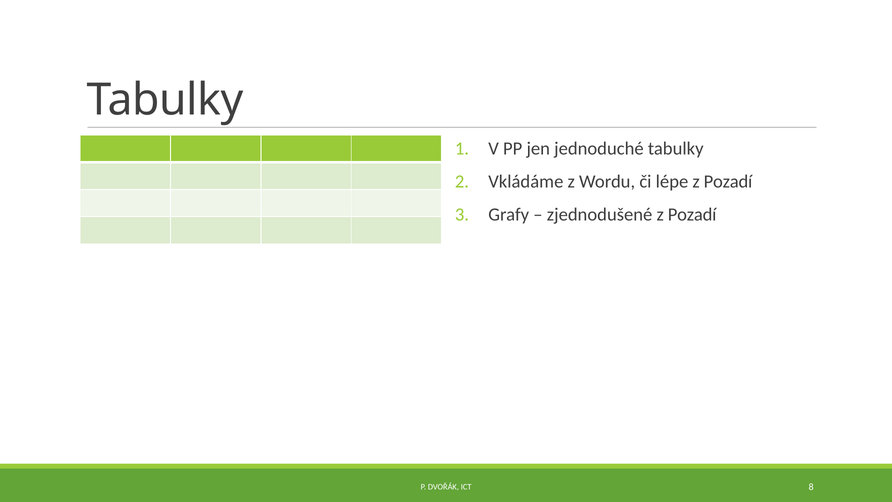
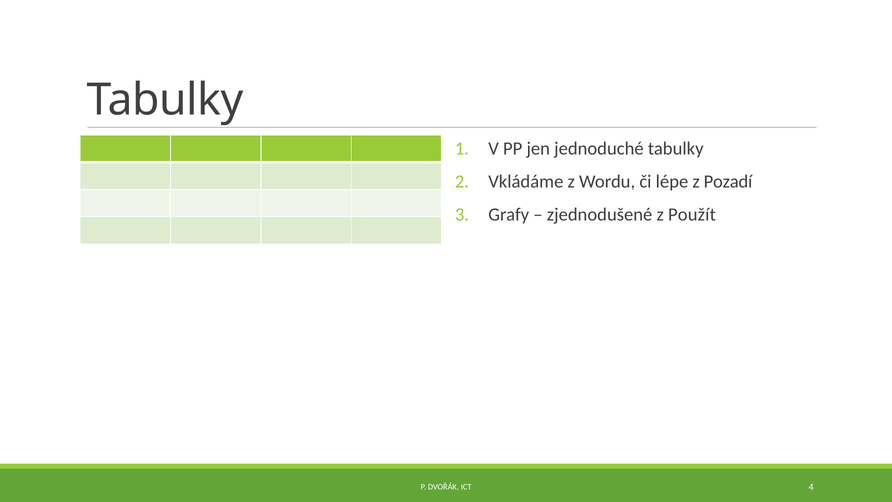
zjednodušené z Pozadí: Pozadí -> Použít
8: 8 -> 4
